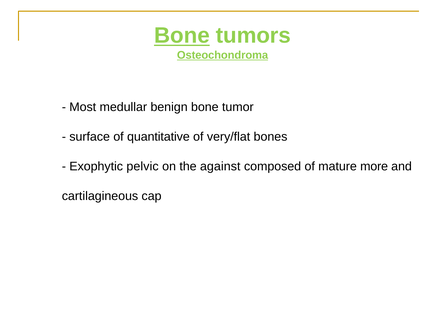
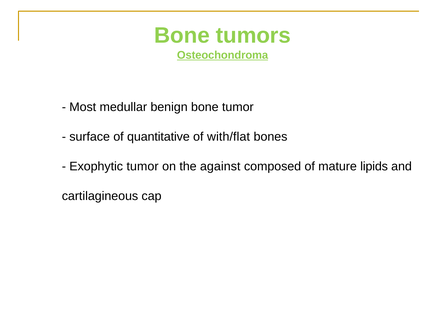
Bone at (182, 36) underline: present -> none
very/flat: very/flat -> with/flat
Exophytic pelvic: pelvic -> tumor
more: more -> lipids
